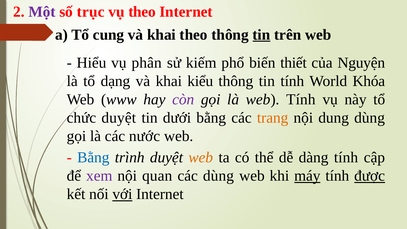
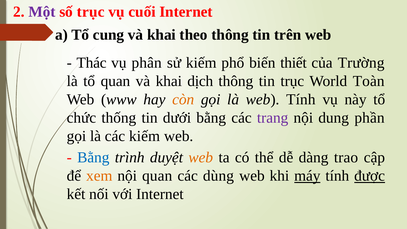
vụ theo: theo -> cuối
tin at (261, 35) underline: present -> none
Hiểu: Hiểu -> Thác
Nguyện: Nguyện -> Trường
tổ dạng: dạng -> quan
kiểu: kiểu -> dịch
tin tính: tính -> trục
Khóa: Khóa -> Toàn
còn colour: purple -> orange
chức duyệt: duyệt -> thống
trang colour: orange -> purple
dung dùng: dùng -> phần
các nước: nước -> kiếm
dàng tính: tính -> trao
xem colour: purple -> orange
với underline: present -> none
